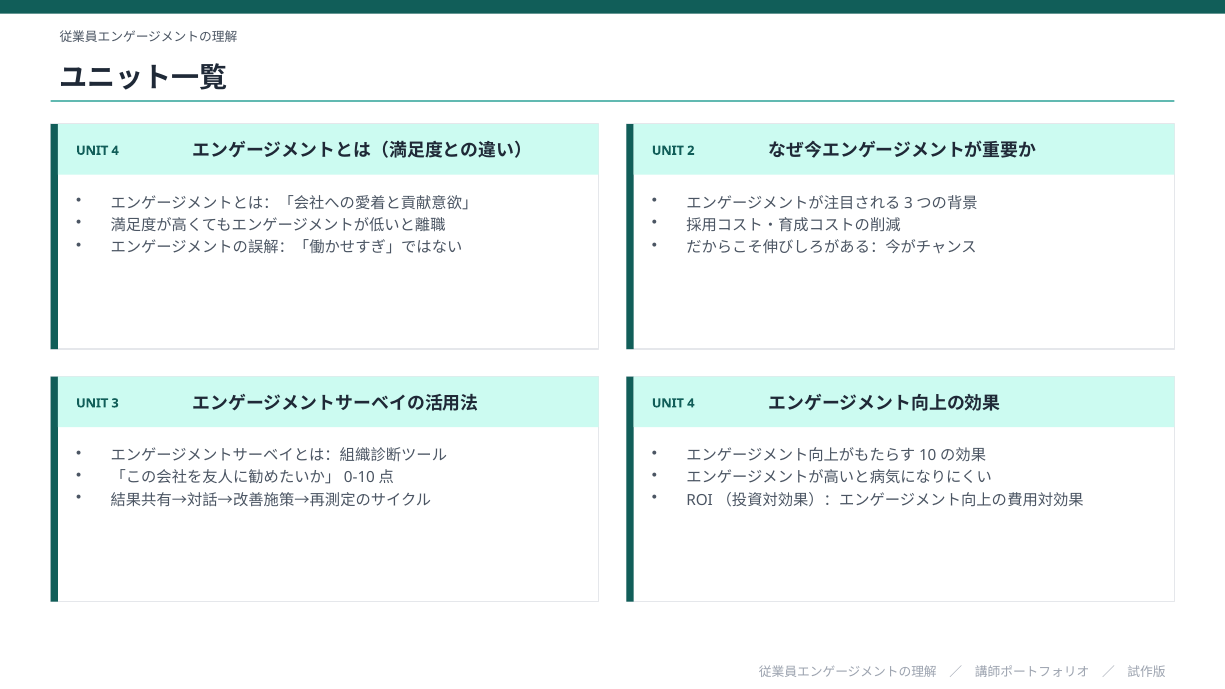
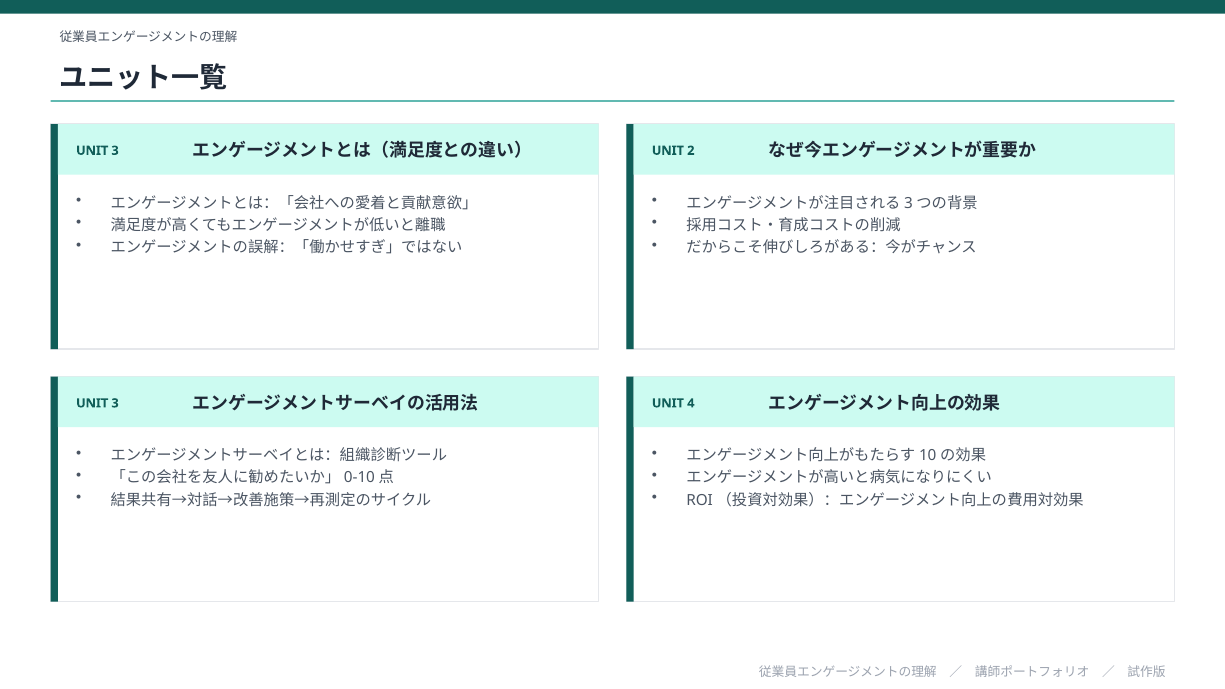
4 at (115, 151): 4 -> 3
